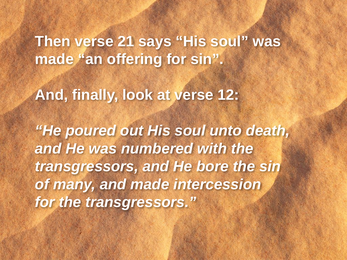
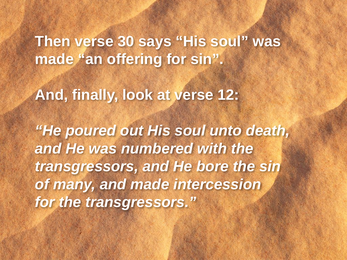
21: 21 -> 30
